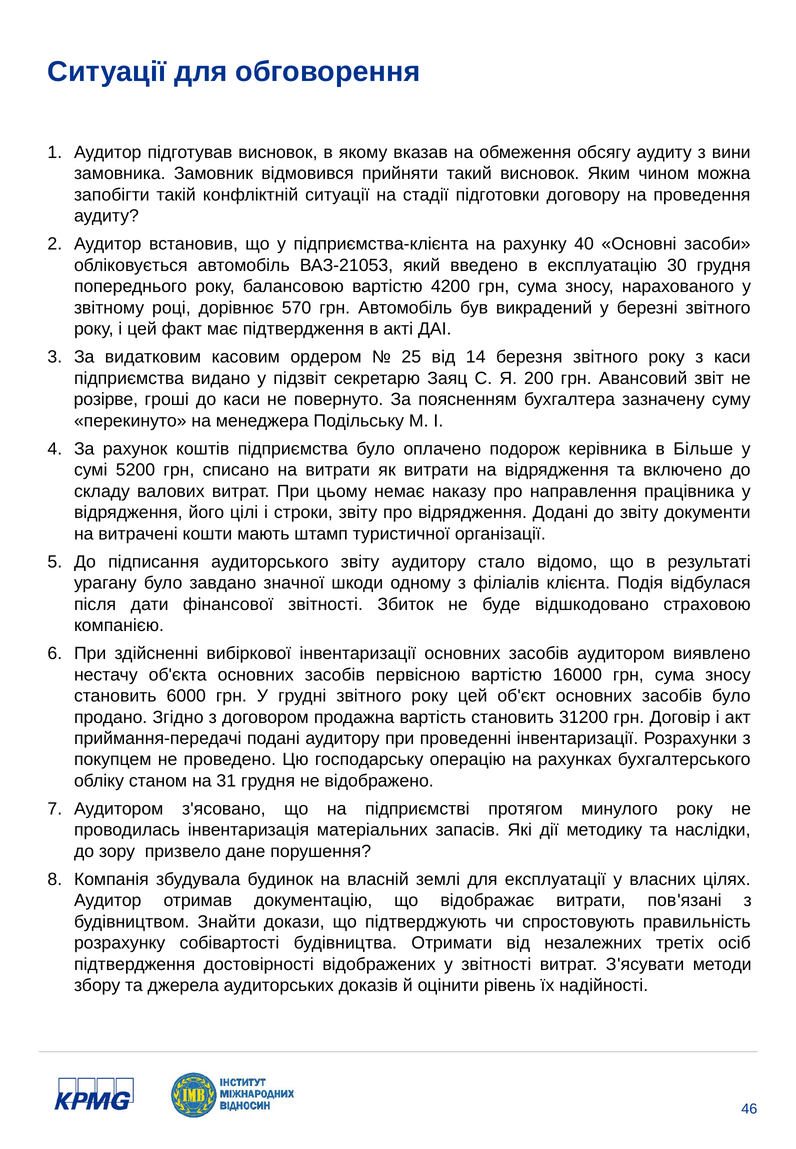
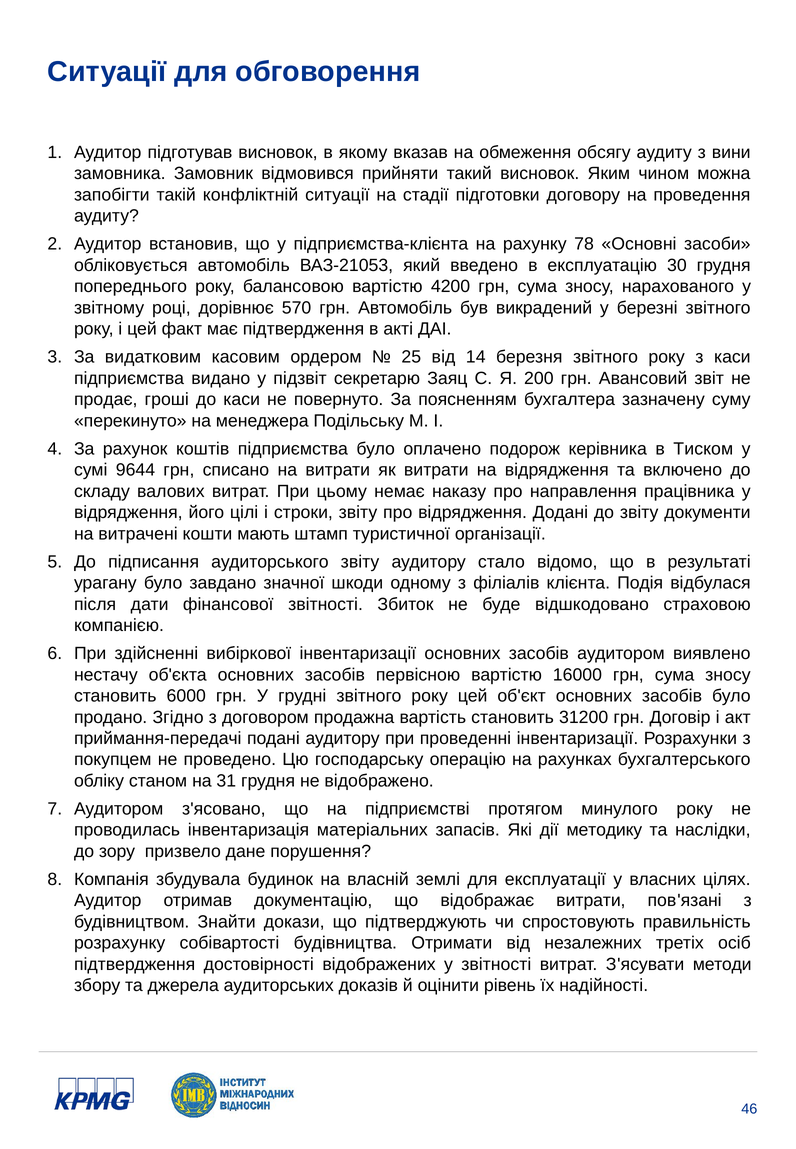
40: 40 -> 78
розірве: розірве -> продає
Більше: Більше -> Тиском
5200: 5200 -> 9644
